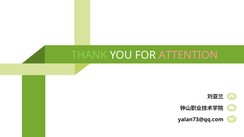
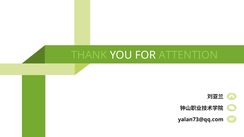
ATTENTION colour: pink -> light green
